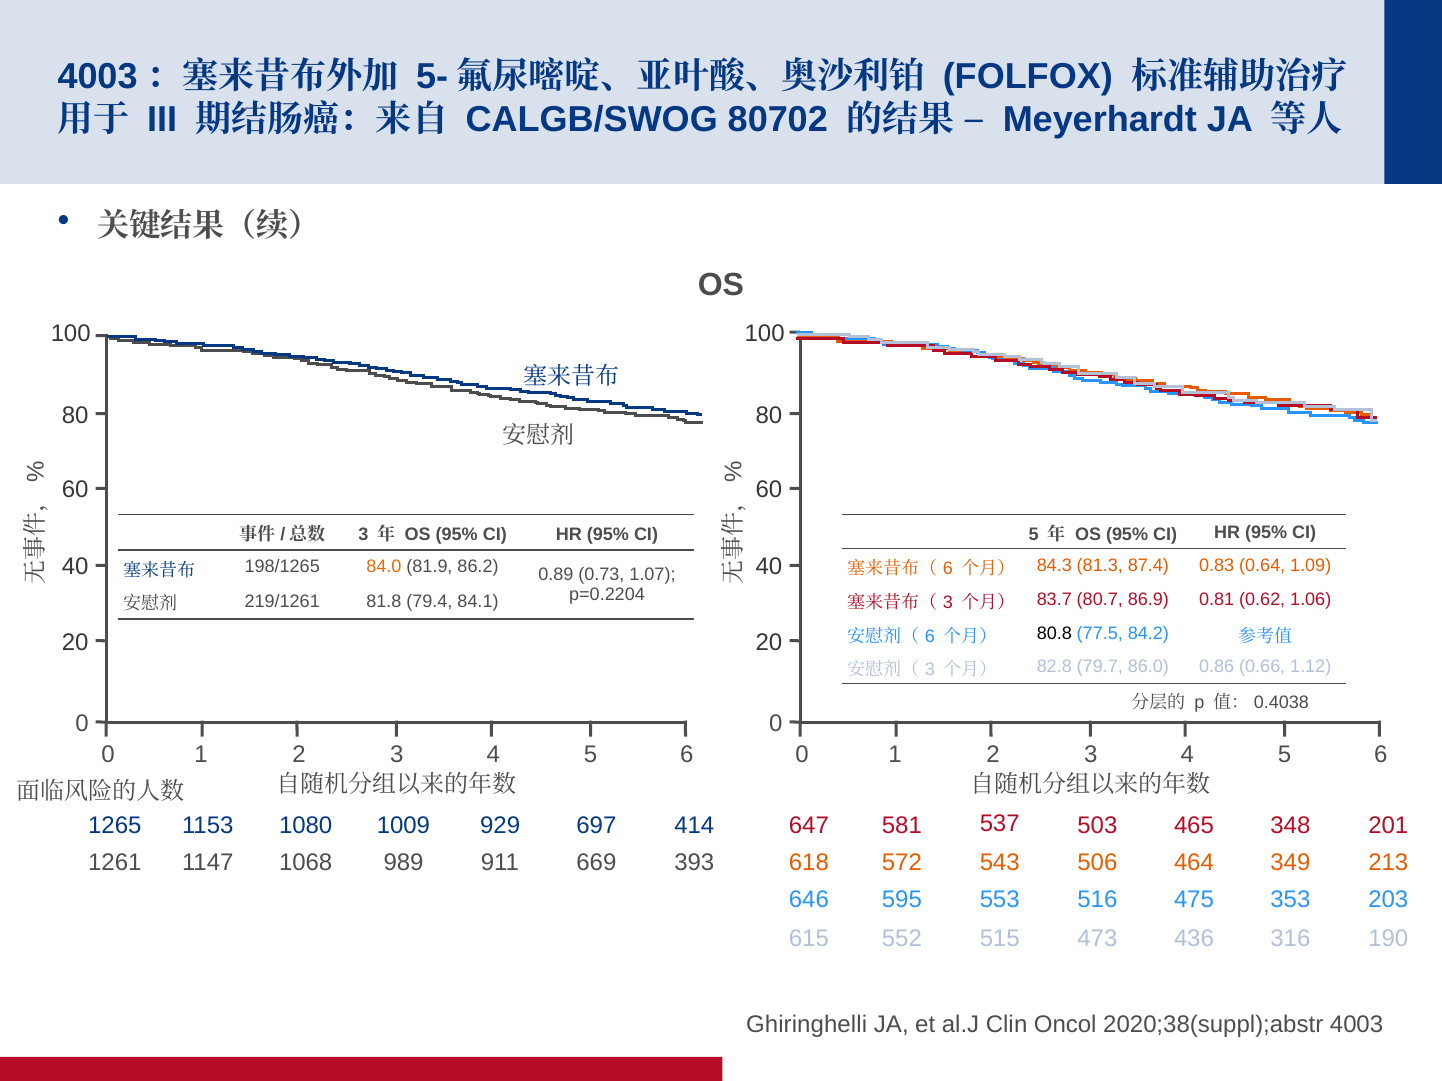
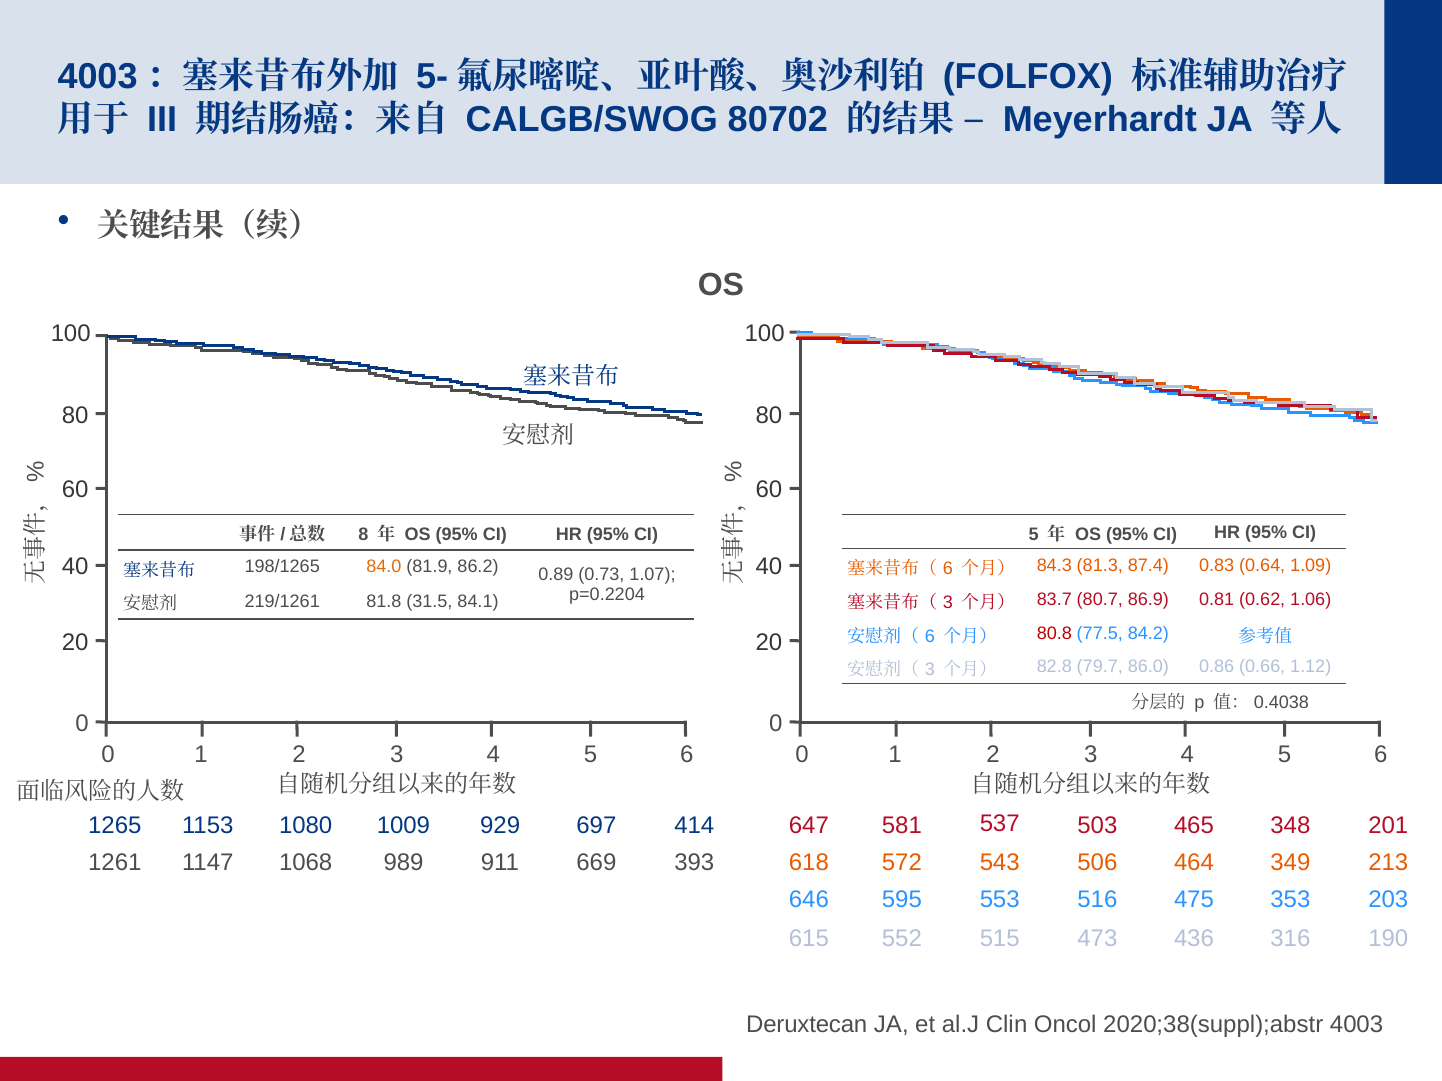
3 at (363, 535): 3 -> 8
79.4: 79.4 -> 31.5
80.8 colour: black -> red
Ghiringhelli: Ghiringhelli -> Deruxtecan
